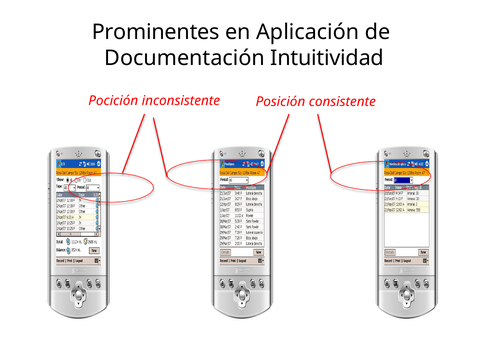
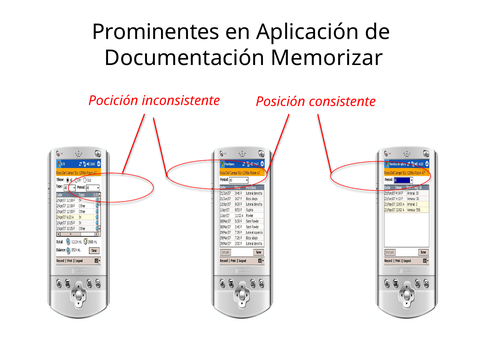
Intuitividad: Intuitividad -> Memorizar
